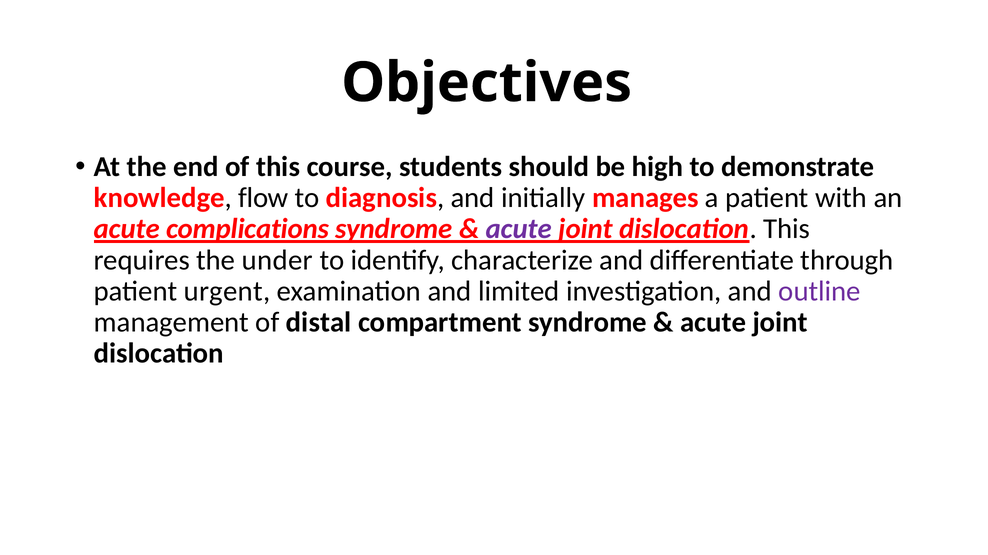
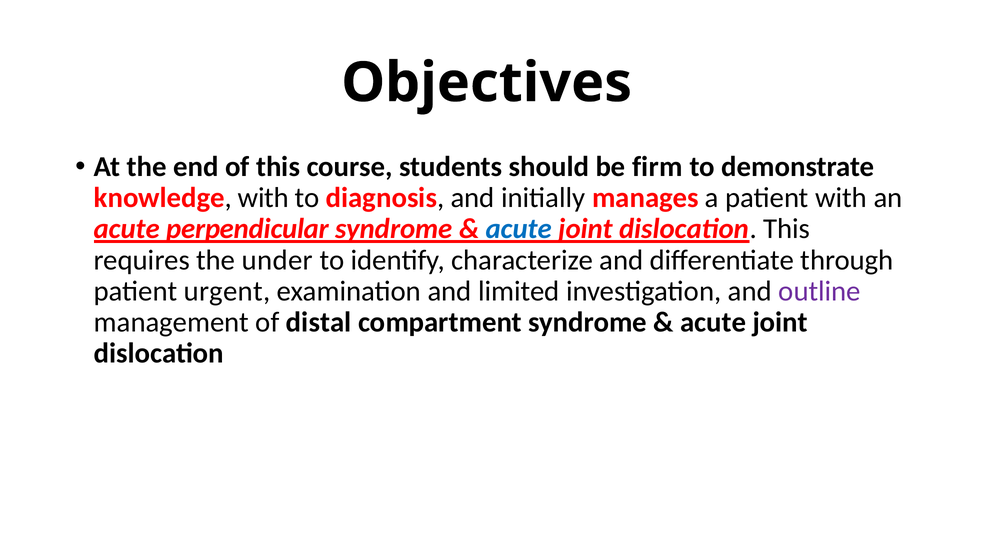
high: high -> firm
knowledge flow: flow -> with
complications: complications -> perpendicular
acute at (519, 229) colour: purple -> blue
